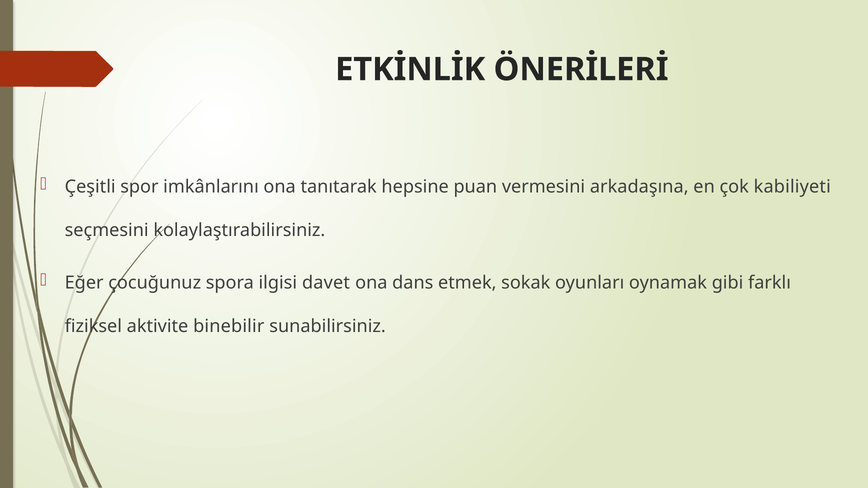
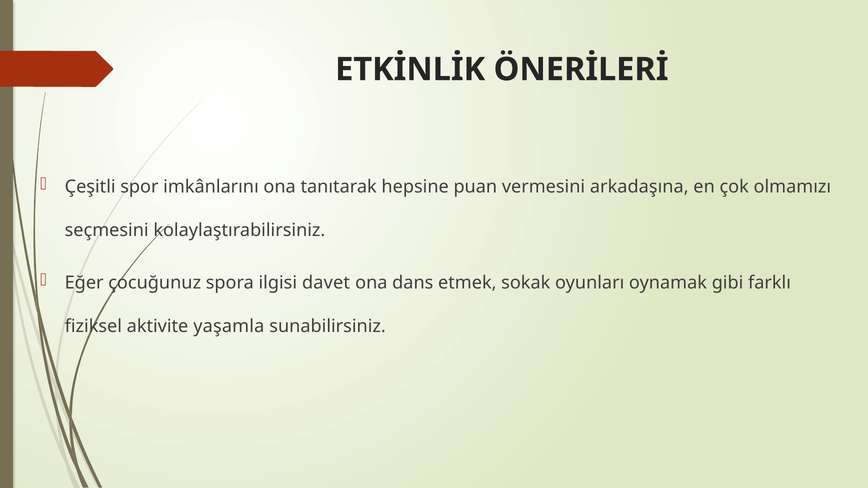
kabiliyeti: kabiliyeti -> olmamızı
binebilir: binebilir -> yaşamla
